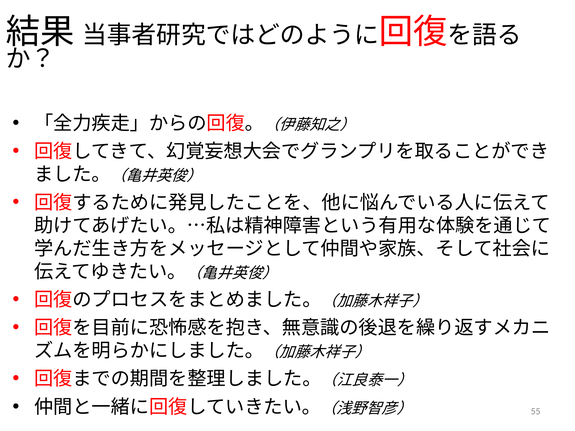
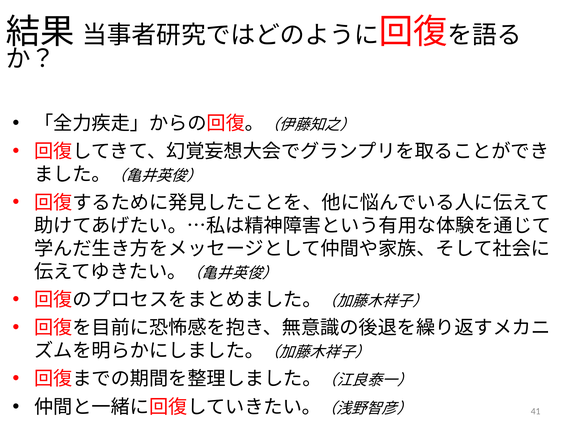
55: 55 -> 41
